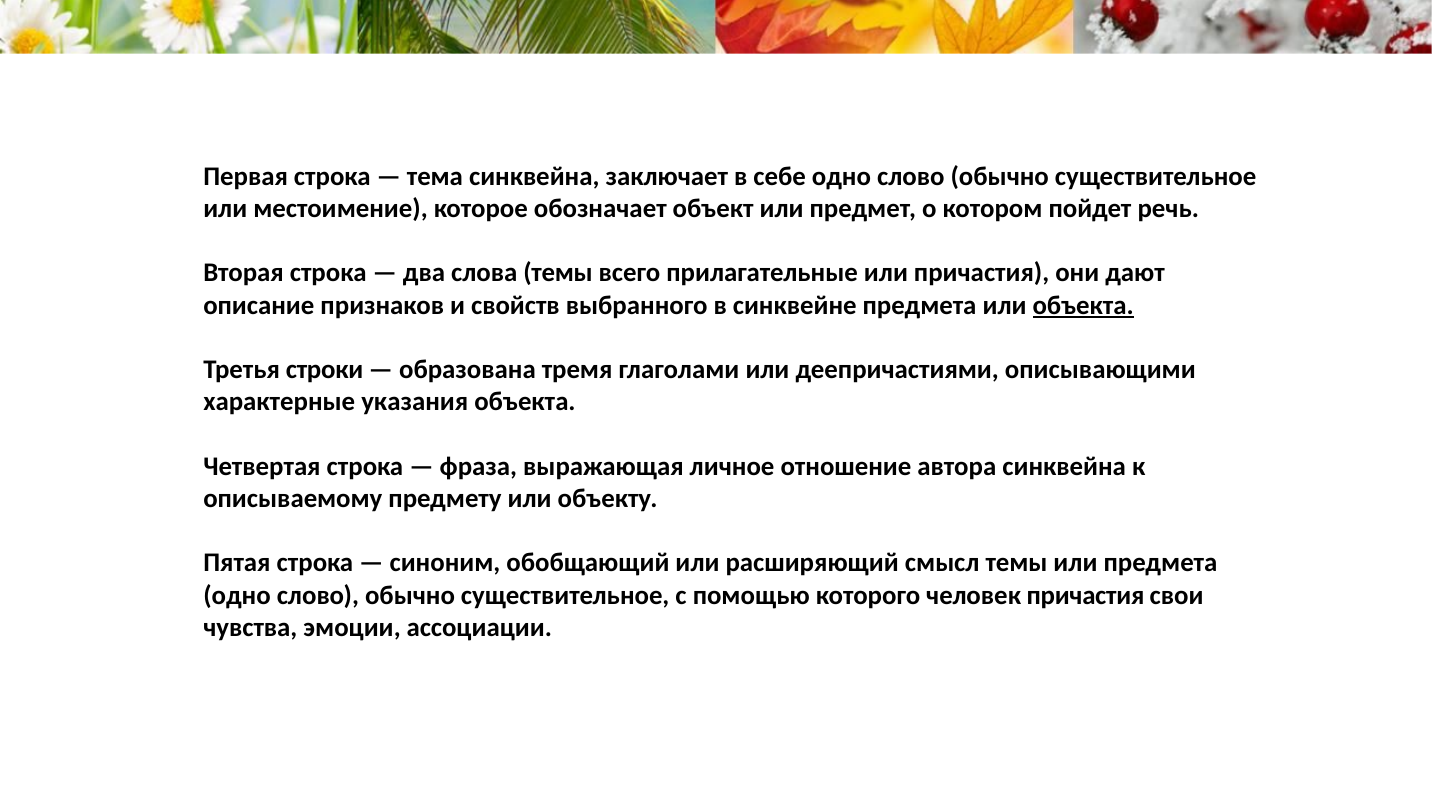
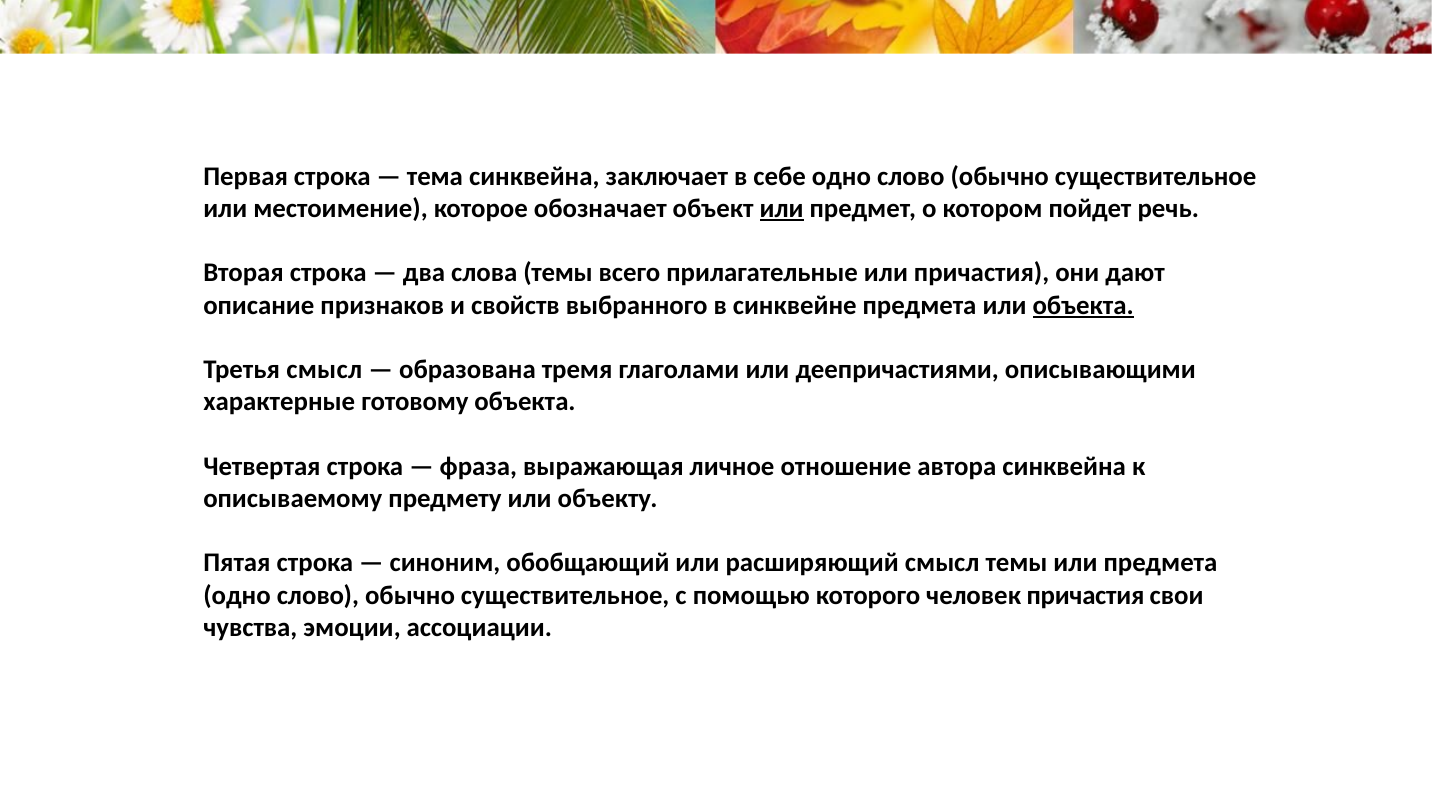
или at (782, 208) underline: none -> present
Третья строки: строки -> смысл
указания: указания -> готовому
